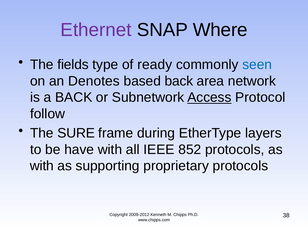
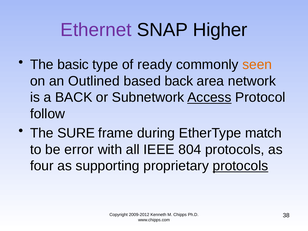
Where: Where -> Higher
fields: fields -> basic
seen colour: blue -> orange
Denotes: Denotes -> Outlined
layers: layers -> match
have: have -> error
852: 852 -> 804
with at (42, 166): with -> four
protocols at (240, 166) underline: none -> present
